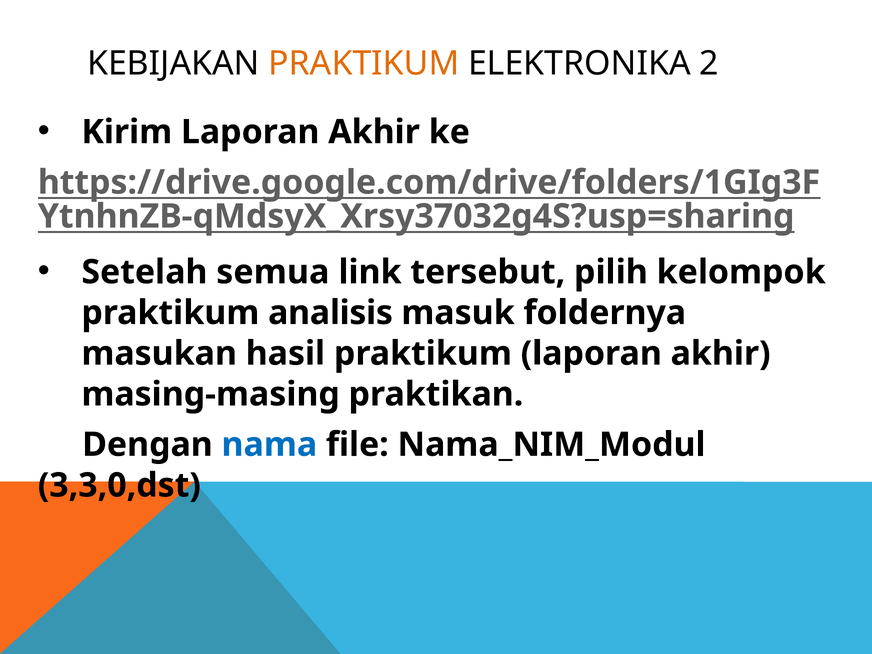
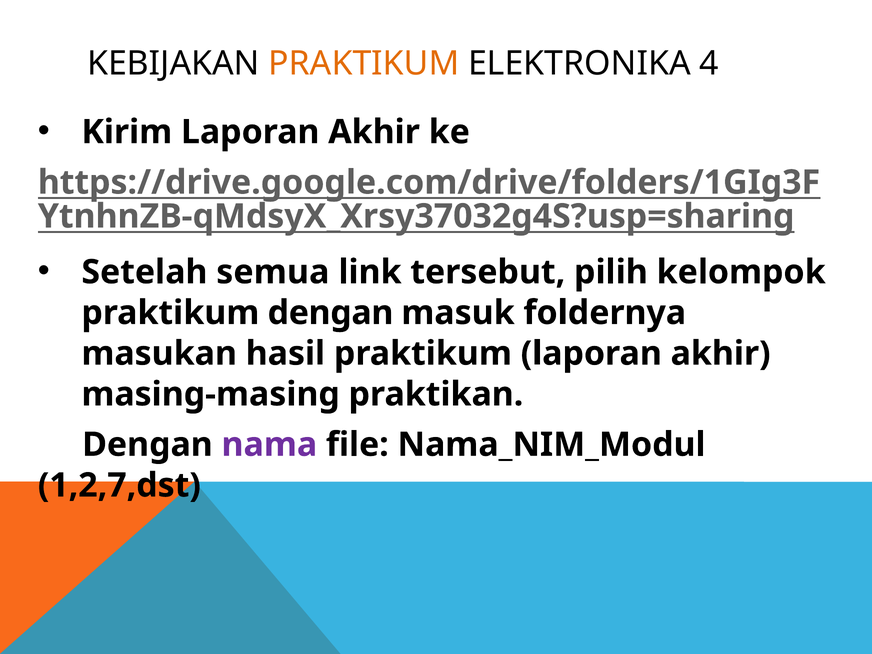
2: 2 -> 4
praktikum analisis: analisis -> dengan
nama colour: blue -> purple
3,3,0,dst: 3,3,0,dst -> 1,2,7,dst
